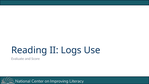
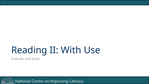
Logs: Logs -> With
